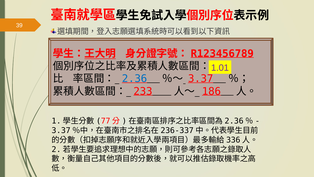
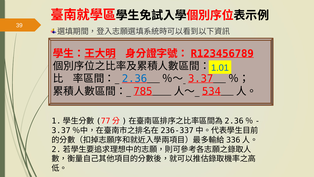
1.01 colour: purple -> blue
233: 233 -> 785
186: 186 -> 534
